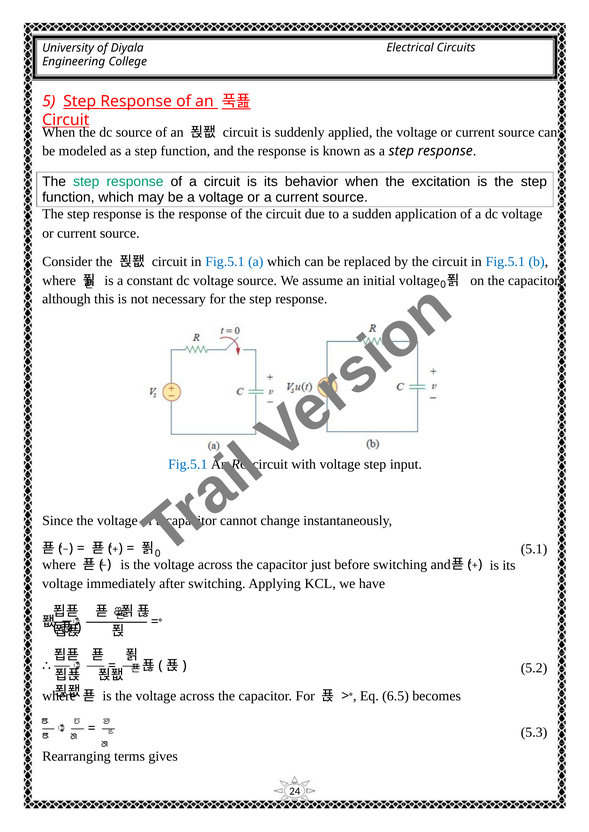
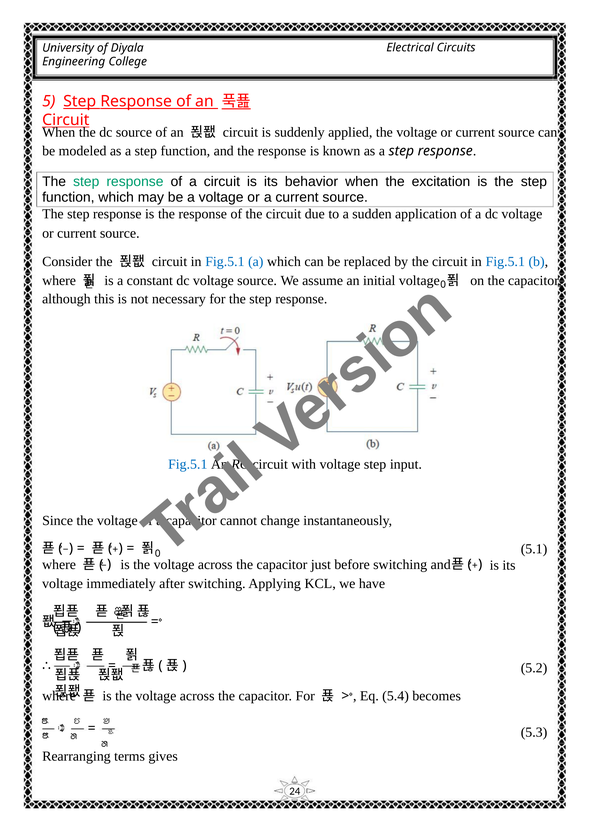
6.5: 6.5 -> 5.4
